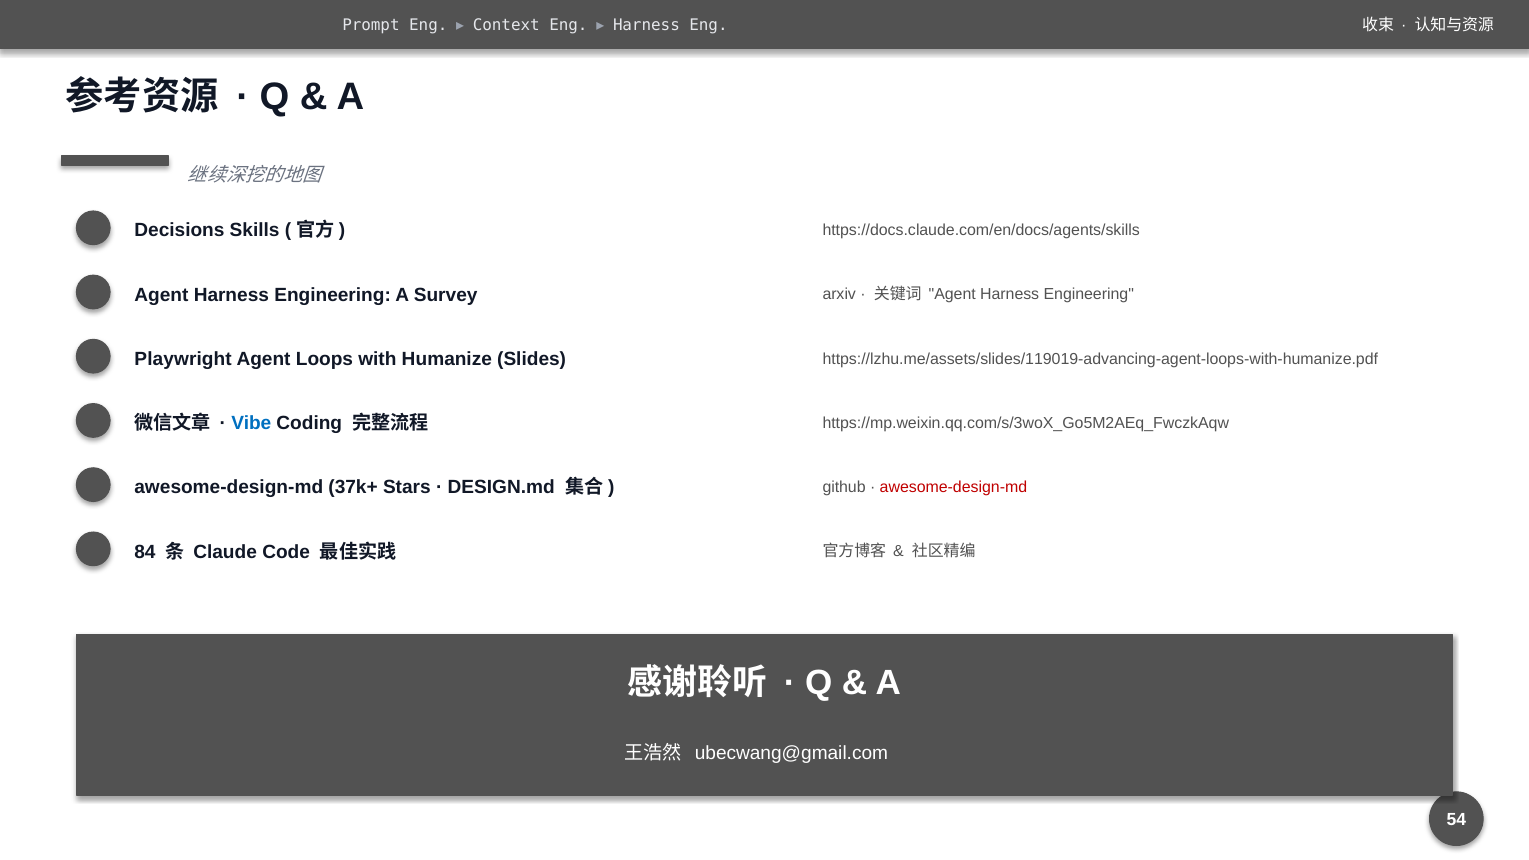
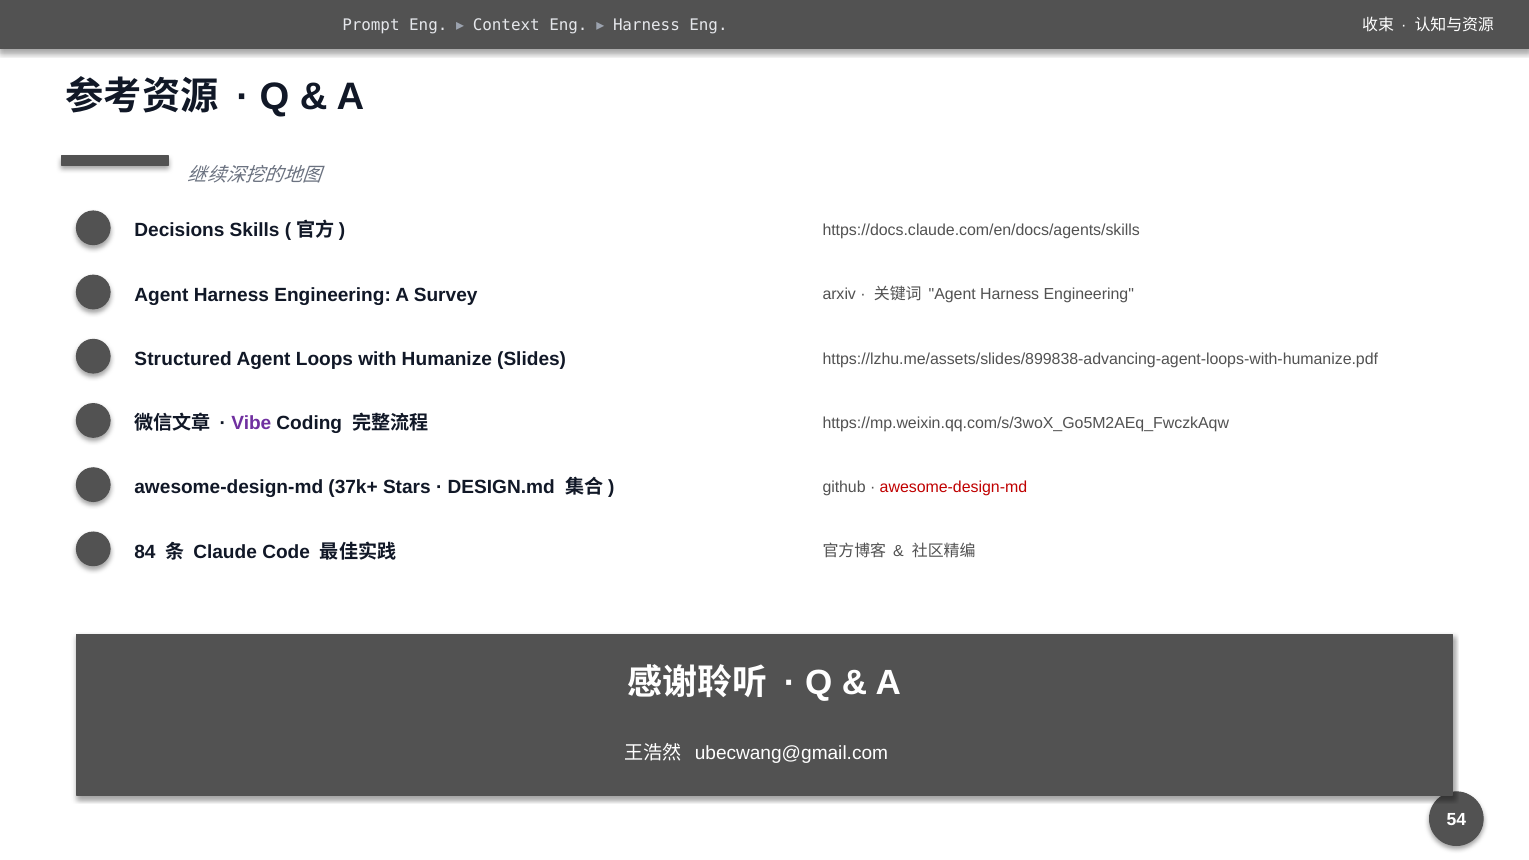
Playwright: Playwright -> Structured
https://lzhu.me/assets/slides/119019-advancing-agent-loops-with-humanize.pdf: https://lzhu.me/assets/slides/119019-advancing-agent-loops-with-humanize.pdf -> https://lzhu.me/assets/slides/899838-advancing-agent-loops-with-humanize.pdf
Vibe colour: blue -> purple
